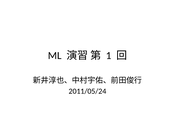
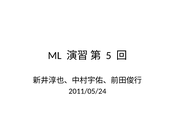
1: 1 -> 5
